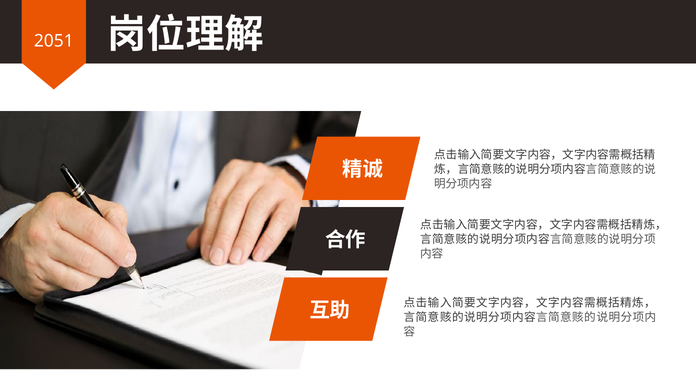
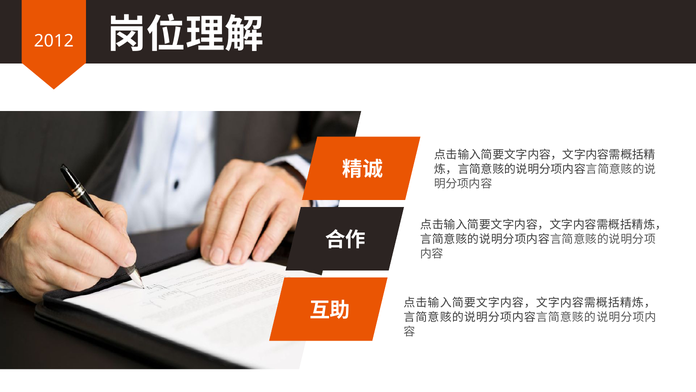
2051: 2051 -> 2012
